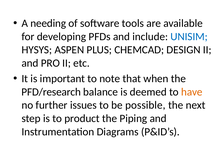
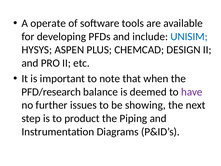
needing: needing -> operate
have colour: orange -> purple
possible: possible -> showing
